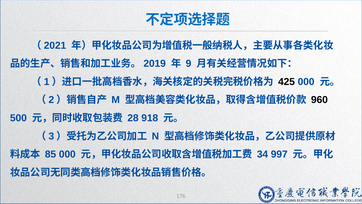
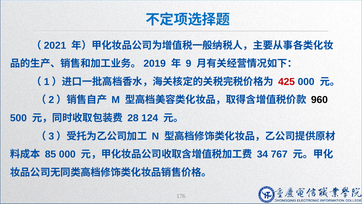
425 colour: black -> red
918: 918 -> 124
997: 997 -> 767
